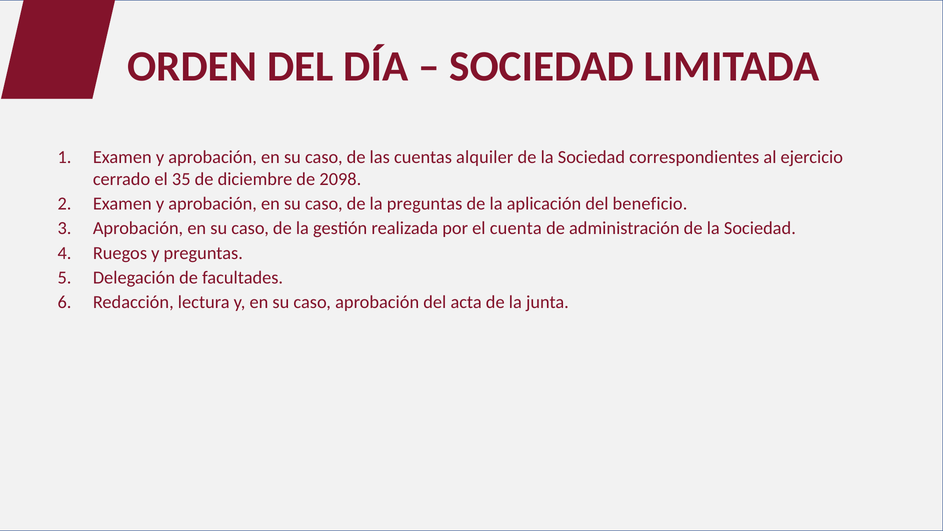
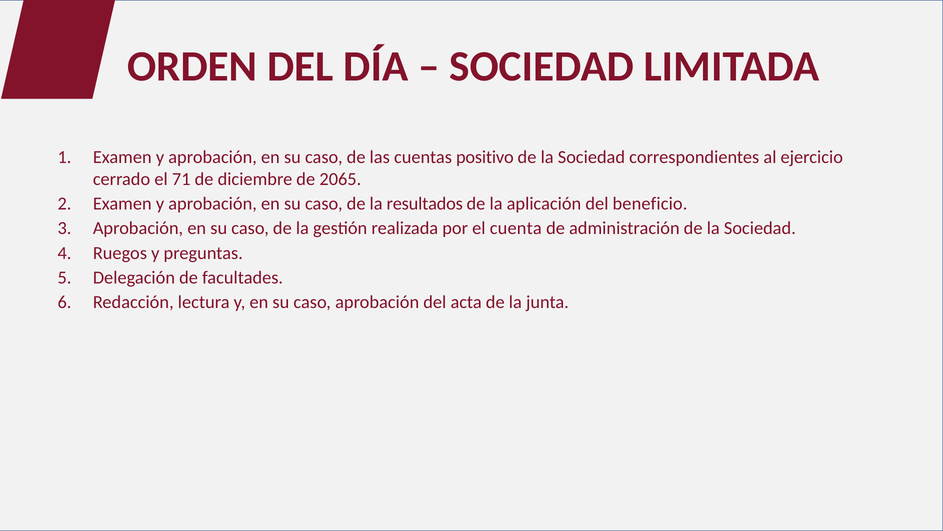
alquiler: alquiler -> positivo
35: 35 -> 71
2098: 2098 -> 2065
la preguntas: preguntas -> resultados
